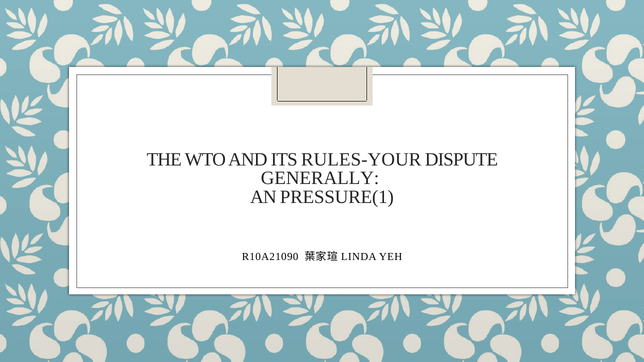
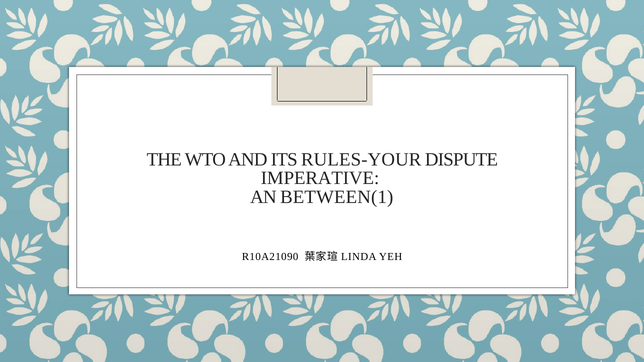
GENERALLY: GENERALLY -> IMPERATIVE
PRESSURE(1: PRESSURE(1 -> BETWEEN(1
